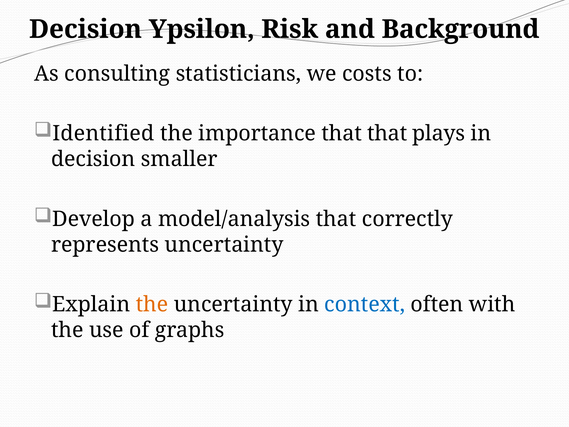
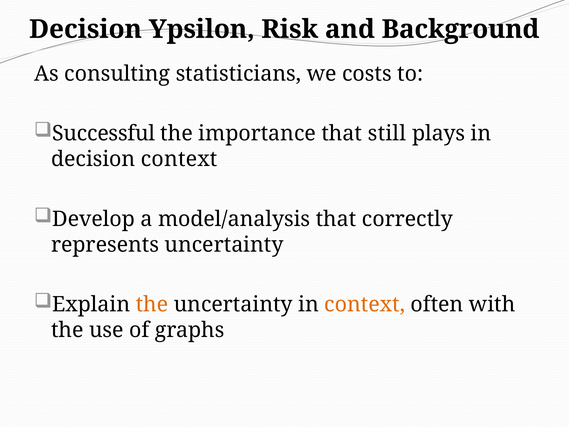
Identified: Identified -> Successful
that that: that -> still
decision smaller: smaller -> context
context at (365, 304) colour: blue -> orange
